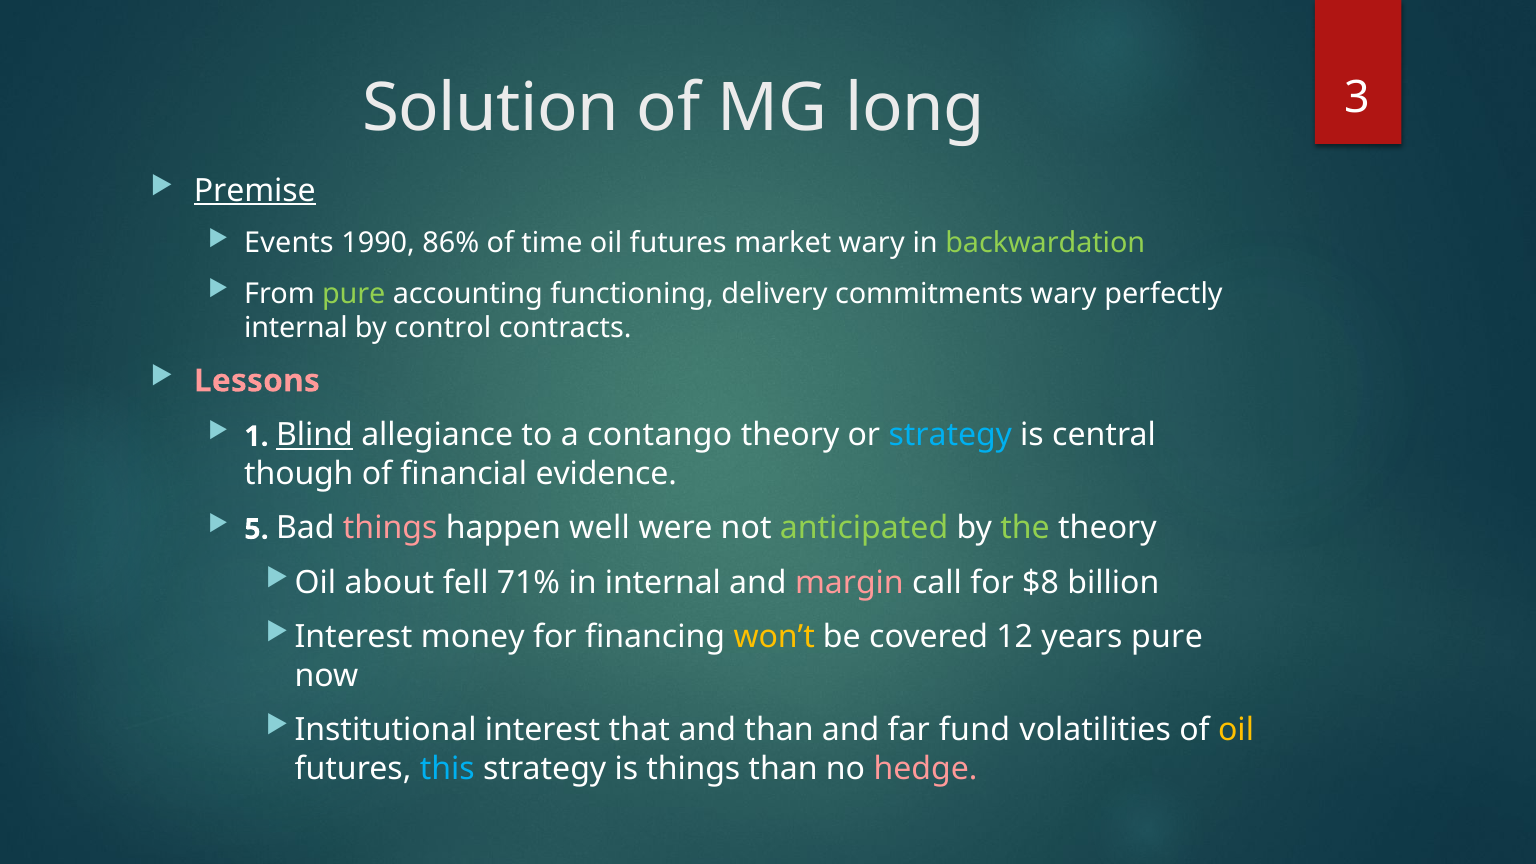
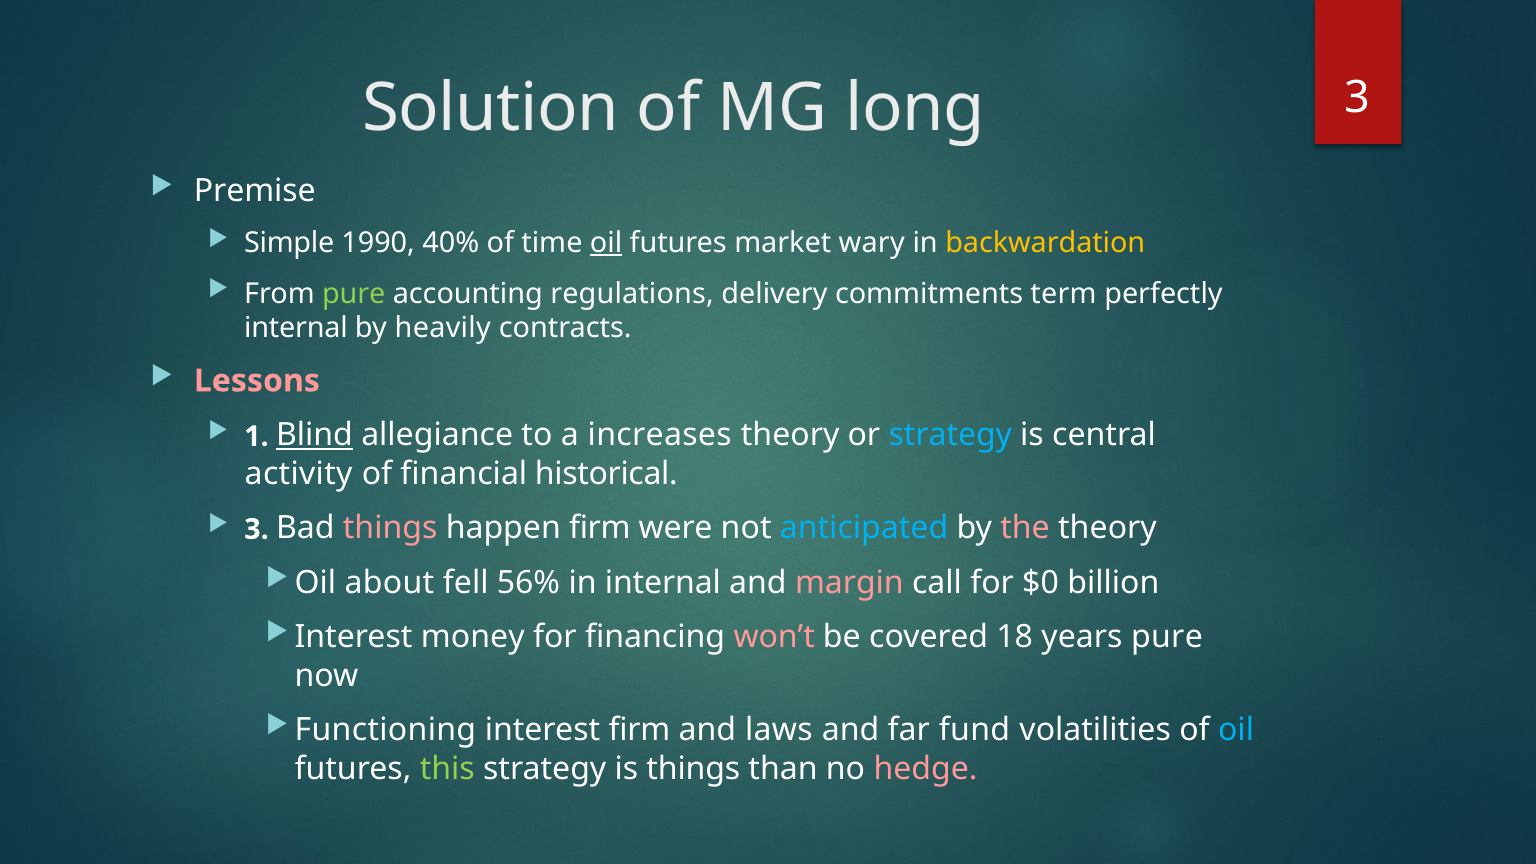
Premise underline: present -> none
Events: Events -> Simple
86%: 86% -> 40%
oil at (606, 243) underline: none -> present
backwardation colour: light green -> yellow
functioning: functioning -> regulations
commitments wary: wary -> term
control: control -> heavily
contango: contango -> increases
though: though -> activity
evidence: evidence -> historical
5 at (256, 529): 5 -> 3
happen well: well -> firm
anticipated colour: light green -> light blue
the colour: light green -> pink
71%: 71% -> 56%
$8: $8 -> $0
won’t colour: yellow -> pink
12: 12 -> 18
Institutional: Institutional -> Functioning
interest that: that -> firm
and than: than -> laws
oil at (1236, 730) colour: yellow -> light blue
this colour: light blue -> light green
